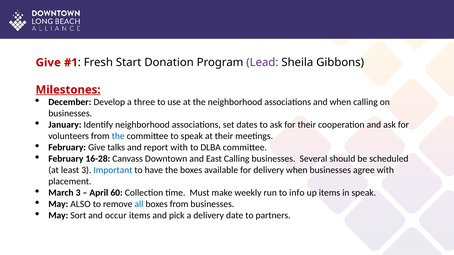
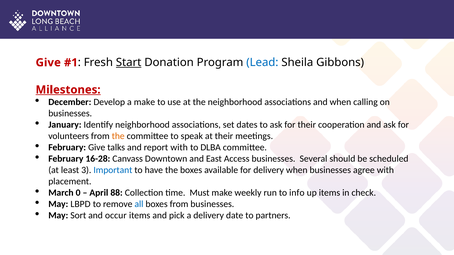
Start underline: none -> present
Lead colour: purple -> blue
a three: three -> make
the at (118, 136) colour: blue -> orange
East Calling: Calling -> Access
March 3: 3 -> 0
60: 60 -> 88
in speak: speak -> check
ALSO: ALSO -> LBPD
